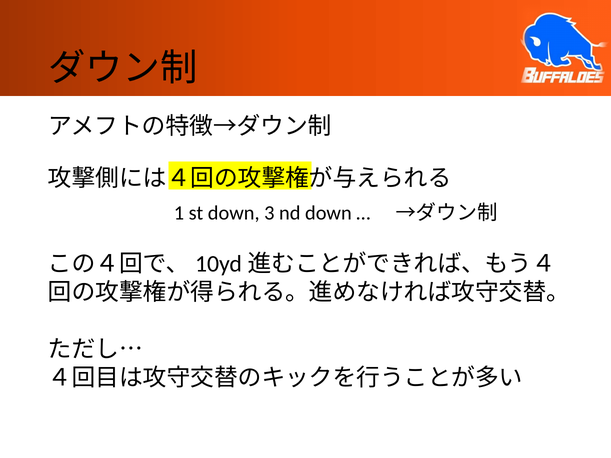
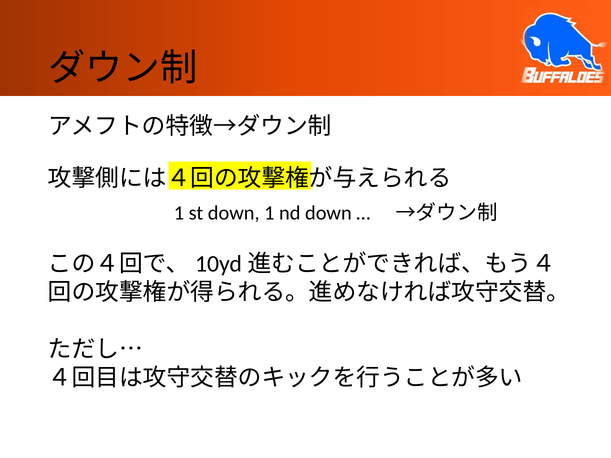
down 3: 3 -> 1
